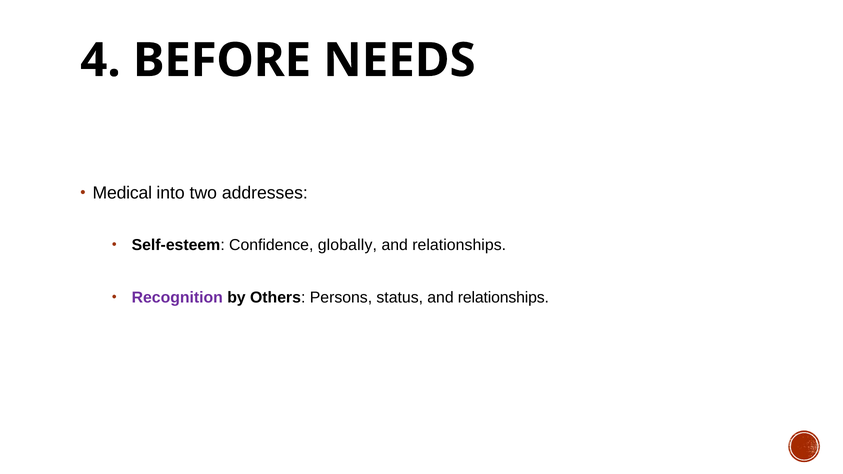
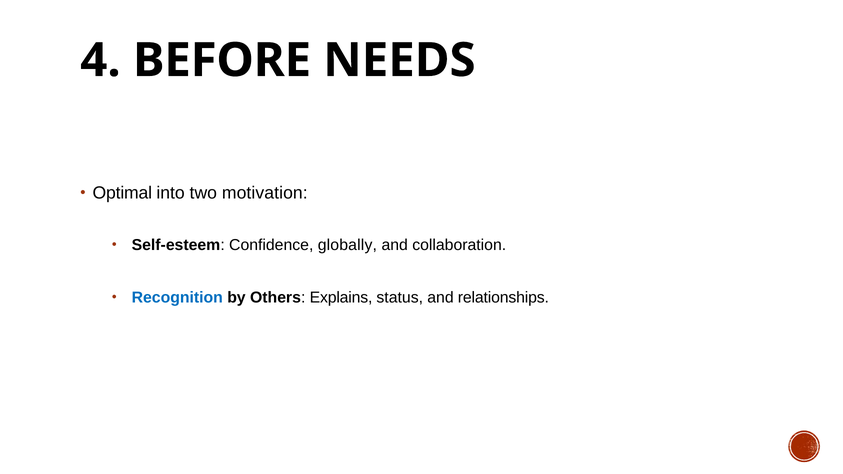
Medical: Medical -> Optimal
addresses: addresses -> motivation
relationships at (459, 245): relationships -> collaboration
Recognition colour: purple -> blue
Persons: Persons -> Explains
